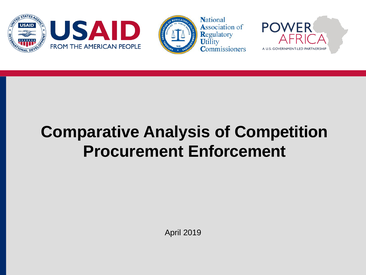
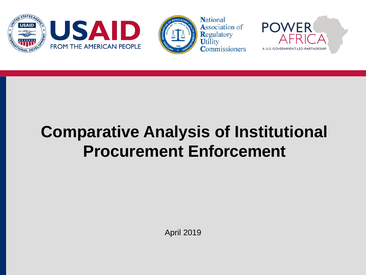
Competition: Competition -> Institutional
